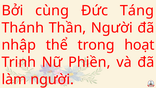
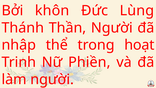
cùng: cùng -> khôn
Táng: Táng -> Lùng
